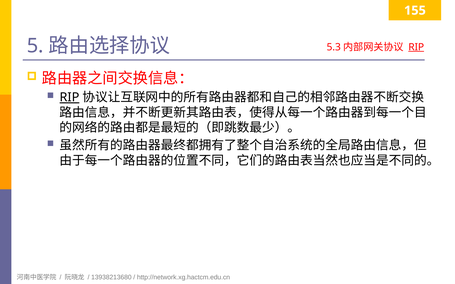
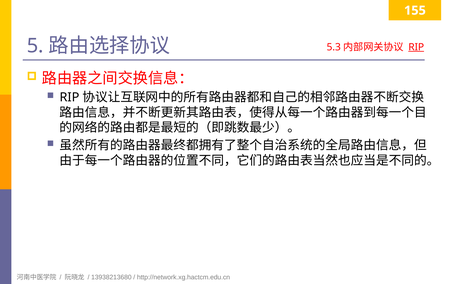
RIP at (69, 98) underline: present -> none
